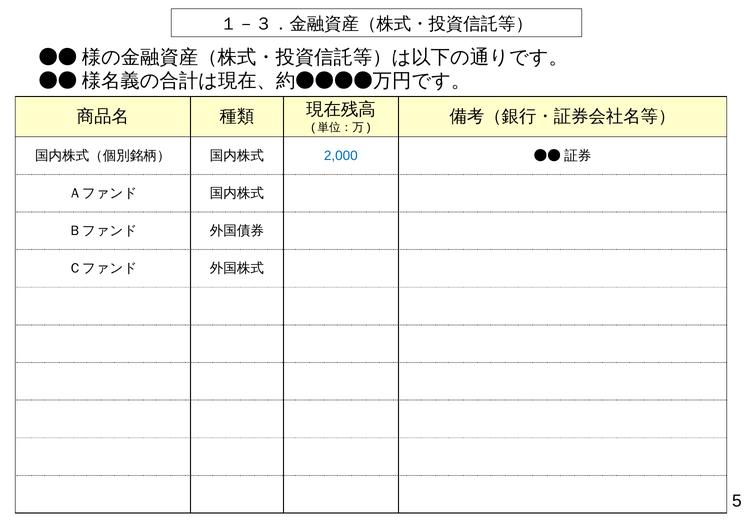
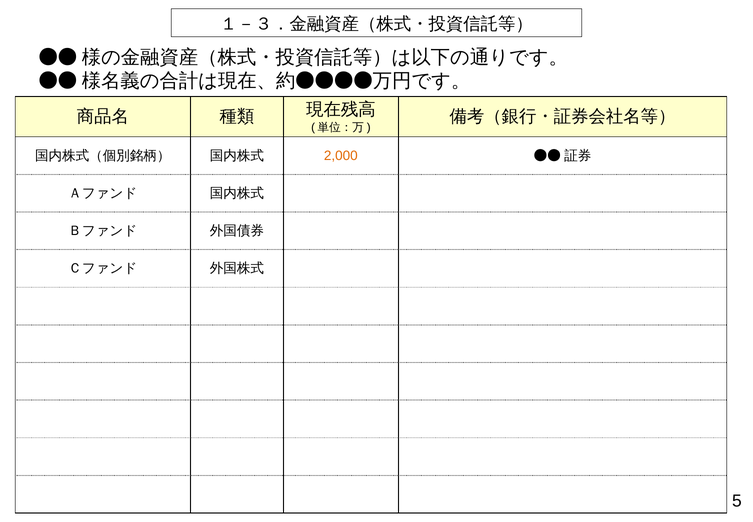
2,000 colour: blue -> orange
